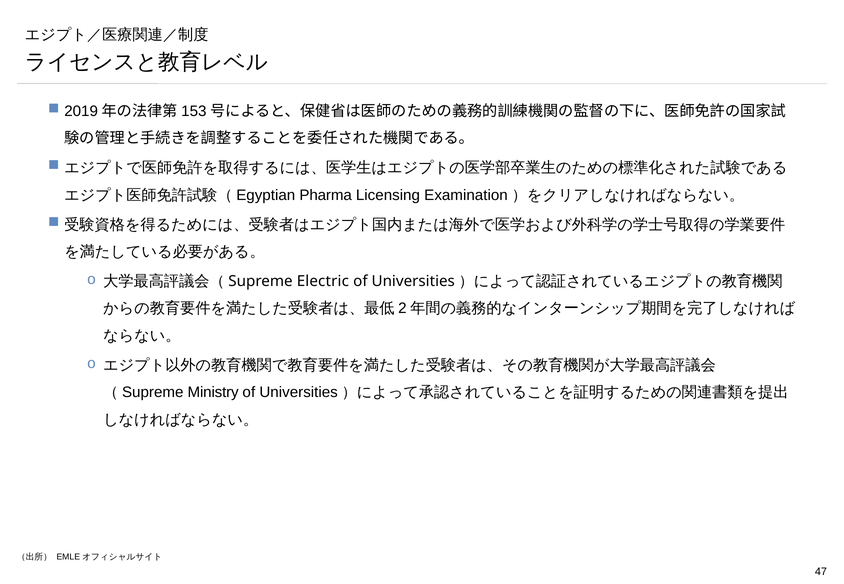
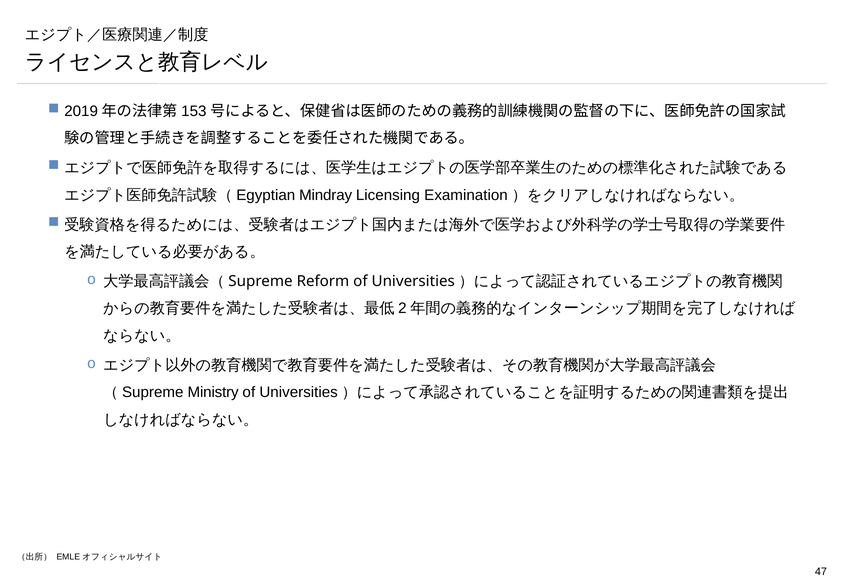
Pharma: Pharma -> Mindray
Electric: Electric -> Reform
